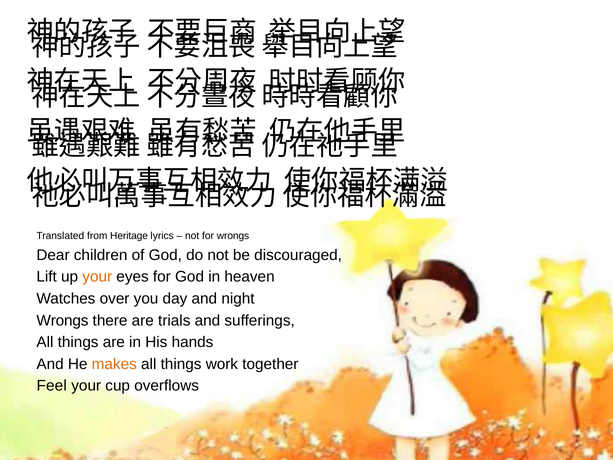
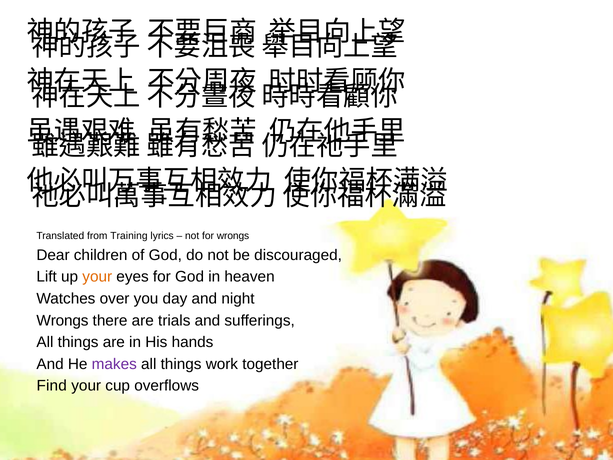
Heritage: Heritage -> Training
makes colour: orange -> purple
Feel: Feel -> Find
